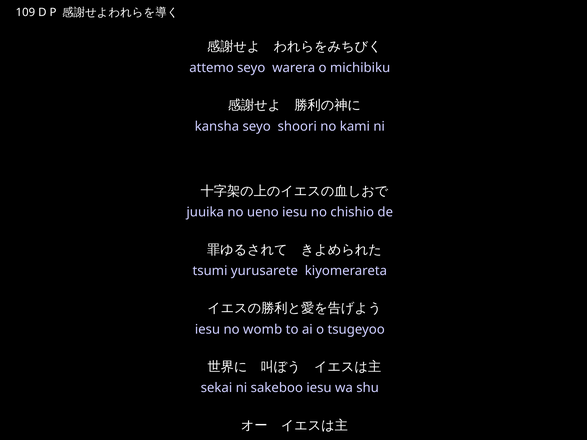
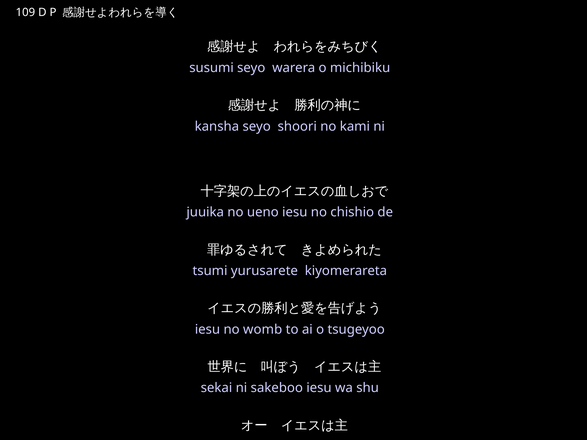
attemo: attemo -> susumi
